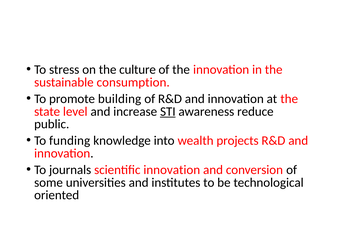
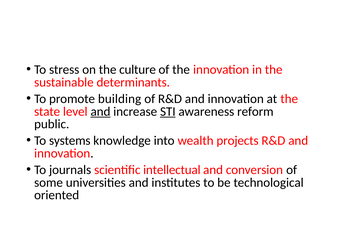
consumption: consumption -> determinants
and at (100, 111) underline: none -> present
reduce: reduce -> reform
funding: funding -> systems
scientific innovation: innovation -> intellectual
